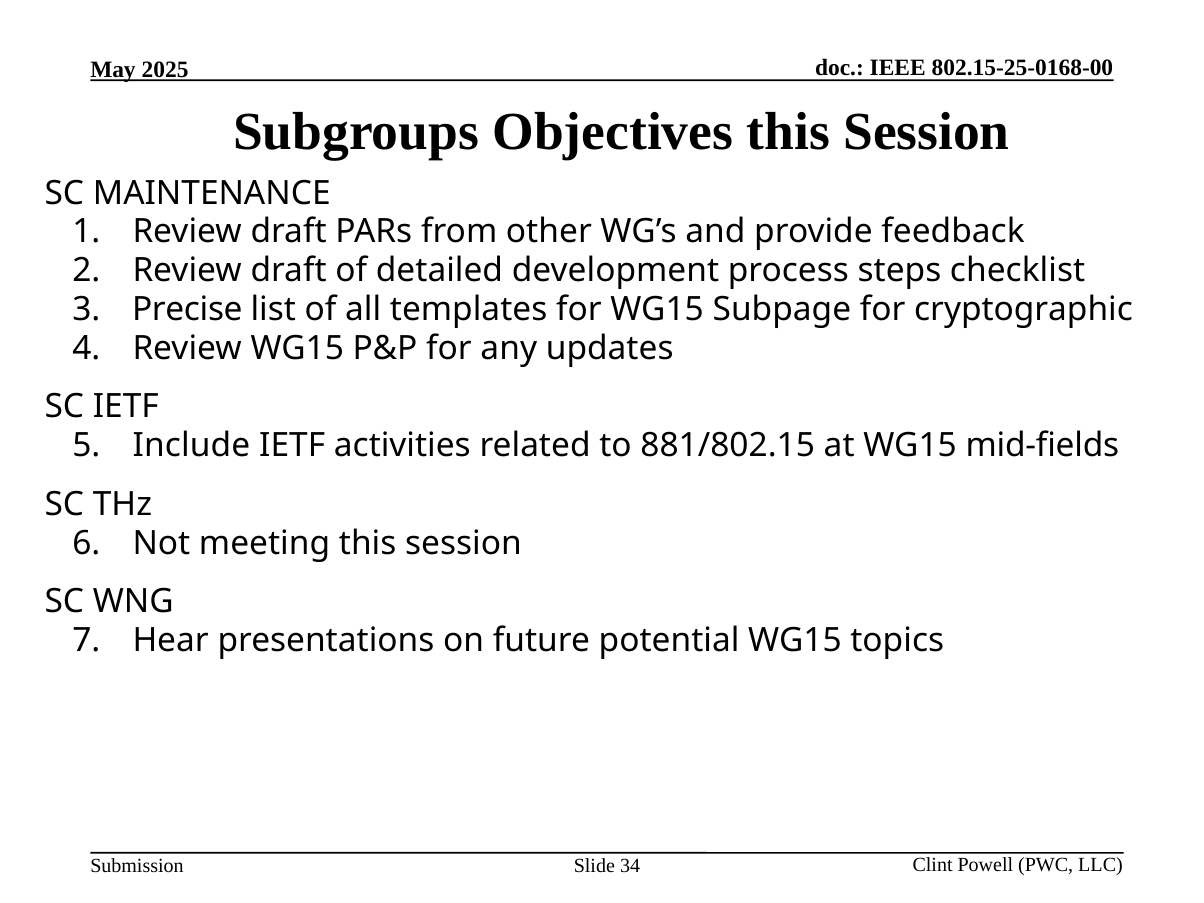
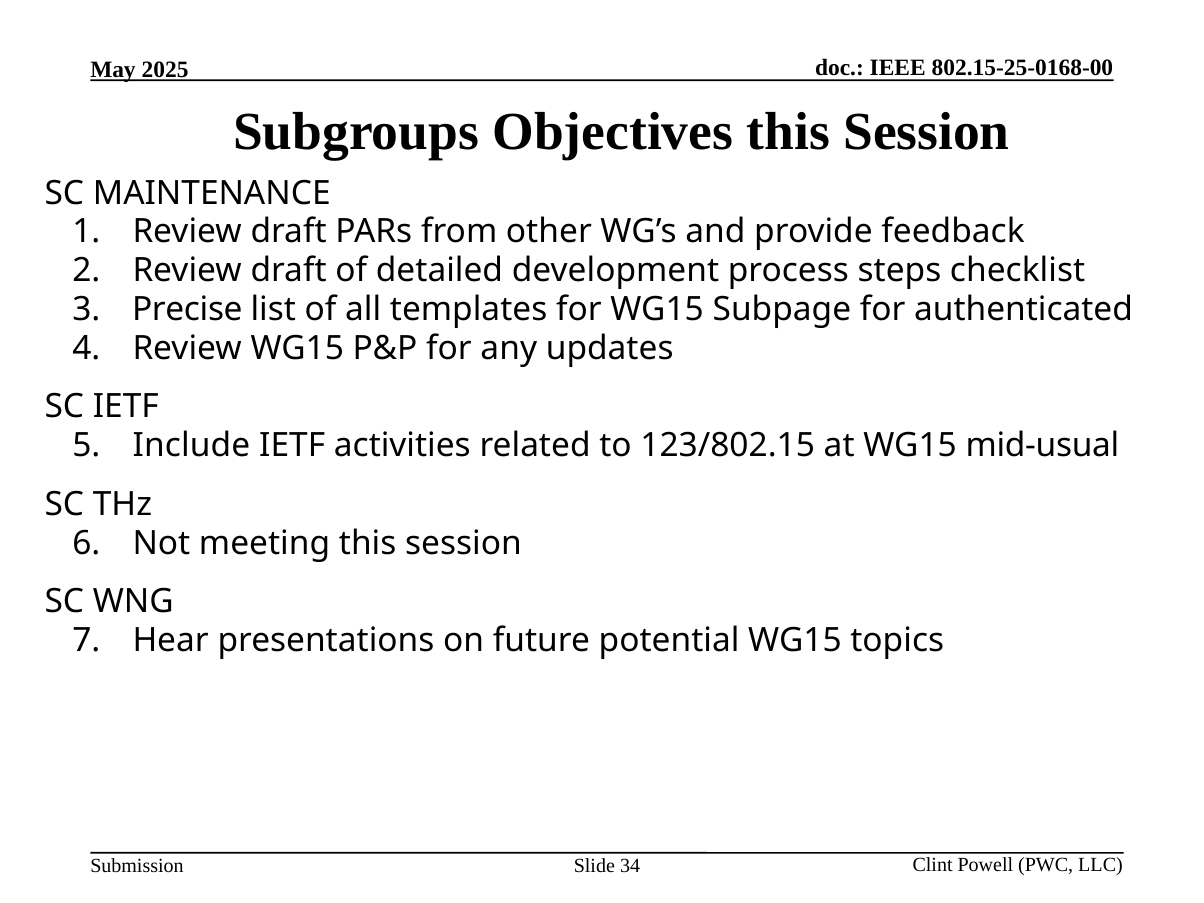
cryptographic: cryptographic -> authenticated
881/802.15: 881/802.15 -> 123/802.15
mid-fields: mid-fields -> mid-usual
